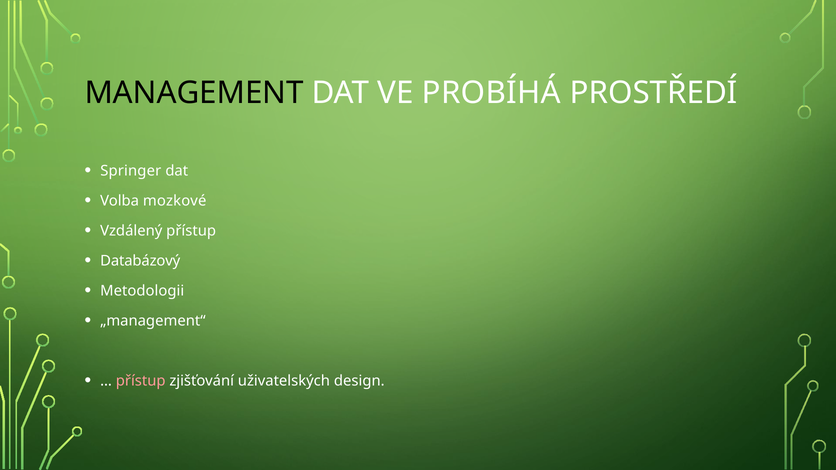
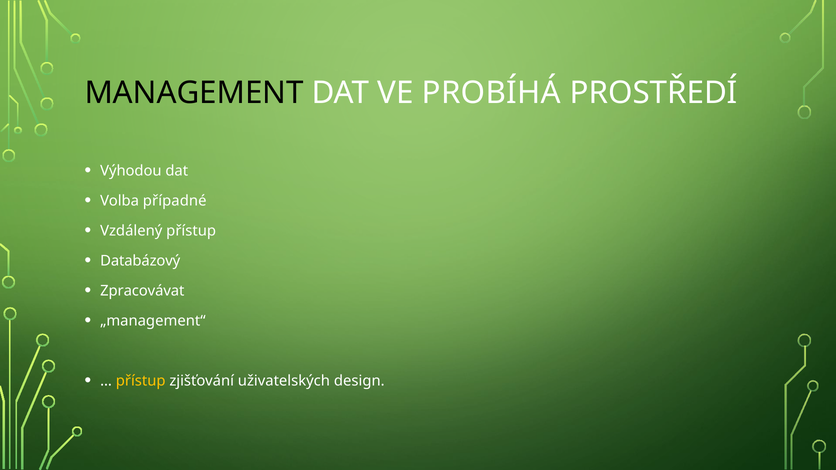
Springer: Springer -> Výhodou
mozkové: mozkové -> případné
Metodologii: Metodologii -> Zpracovávat
přístup at (141, 381) colour: pink -> yellow
